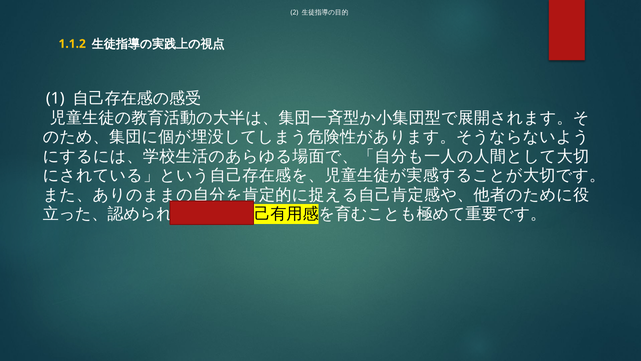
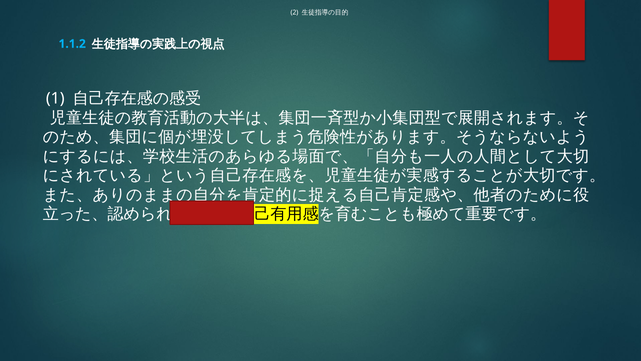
1.1.2 colour: yellow -> light blue
